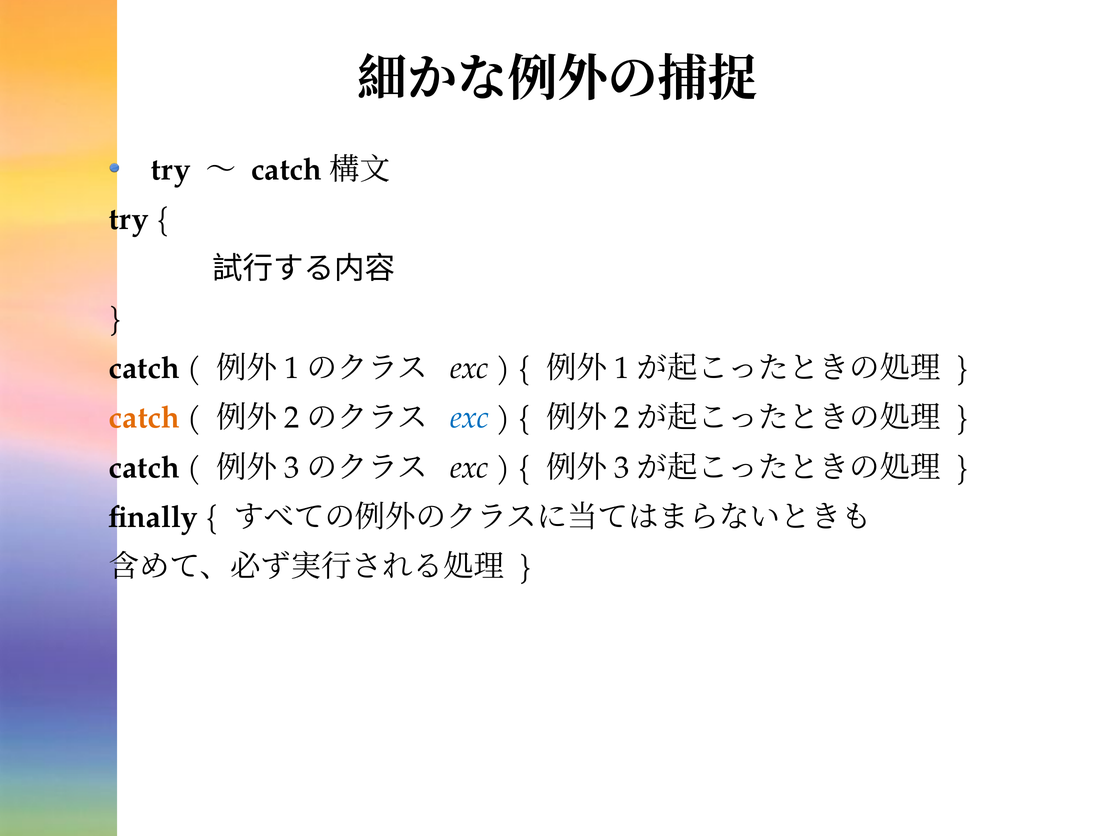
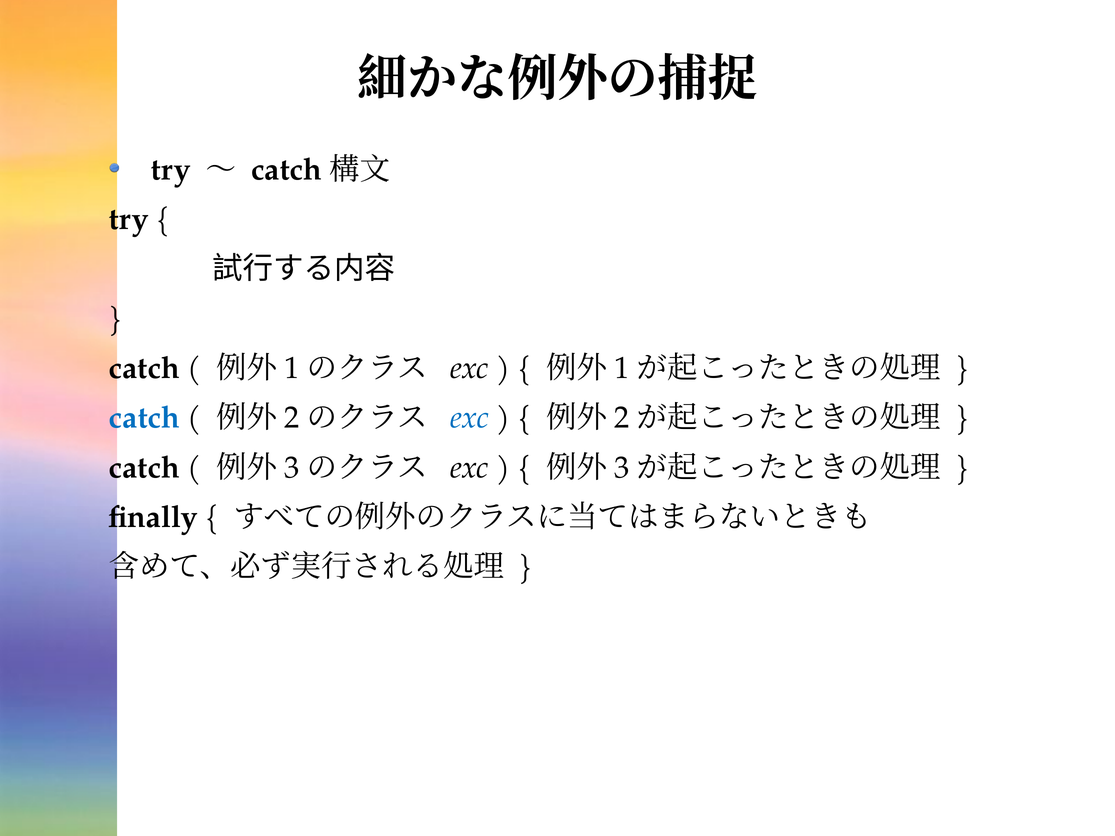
catch at (144, 418) colour: orange -> blue
